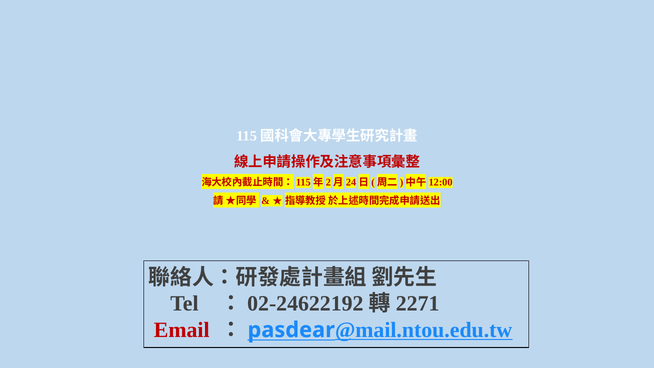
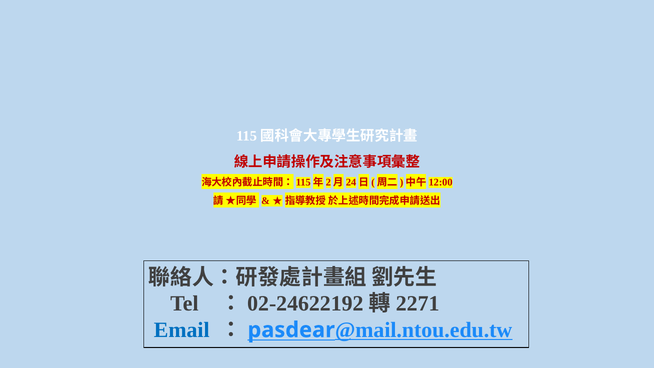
Email colour: red -> blue
